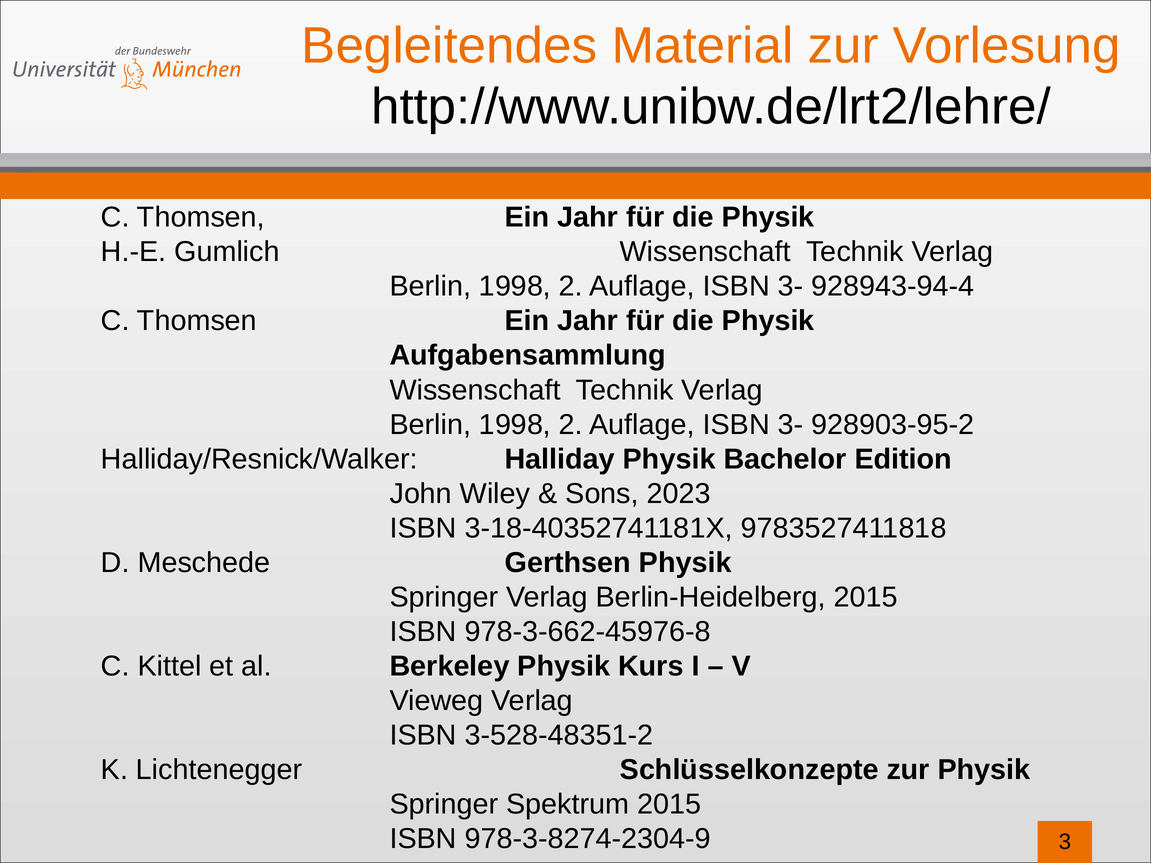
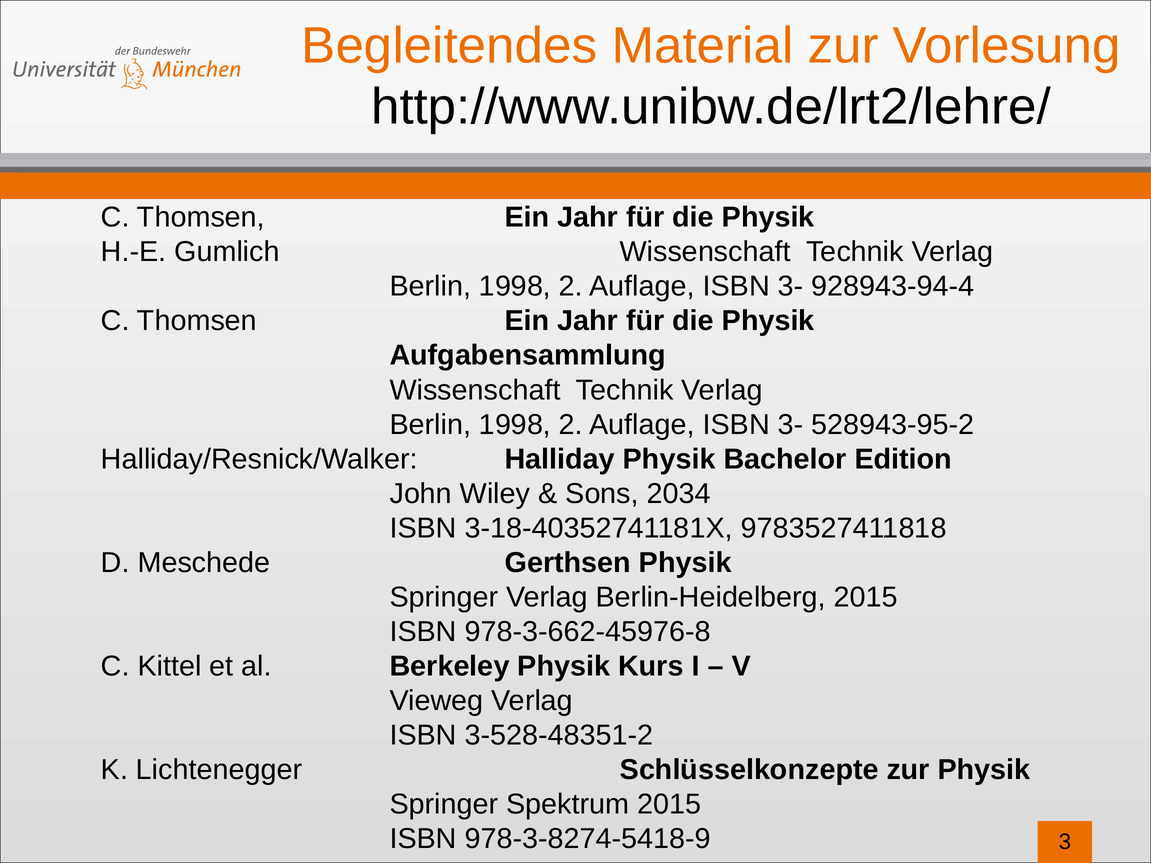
928903-95-2: 928903-95-2 -> 528943-95-2
2023: 2023 -> 2034
978-3-8274-2304-9: 978-3-8274-2304-9 -> 978-3-8274-5418-9
